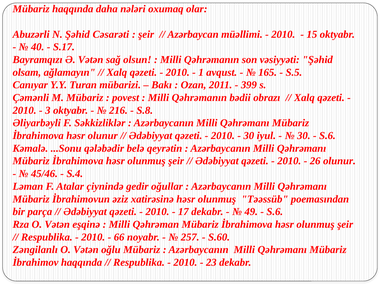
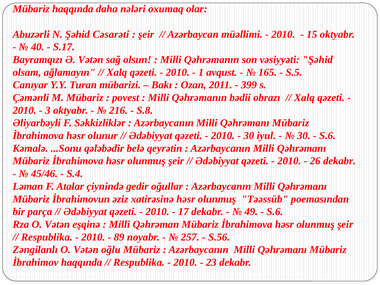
26 olunur: olunur -> dekabr
66: 66 -> 89
S.60: S.60 -> S.56
